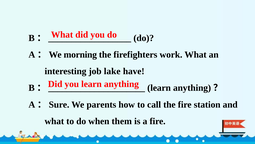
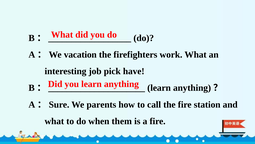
morning: morning -> vacation
lake: lake -> pick
